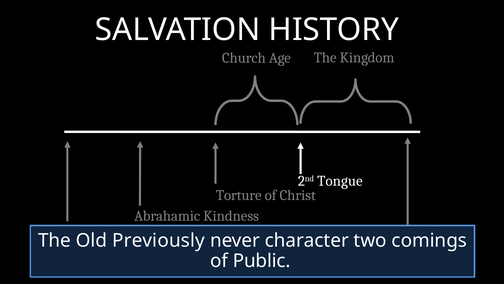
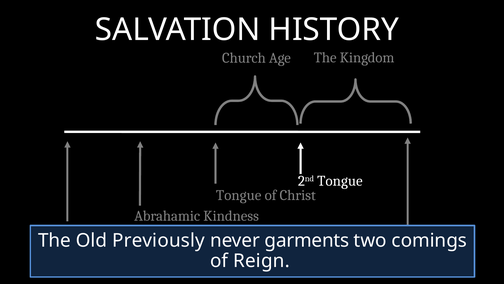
Torture at (239, 195): Torture -> Tongue
character: character -> garments
Public: Public -> Reign
